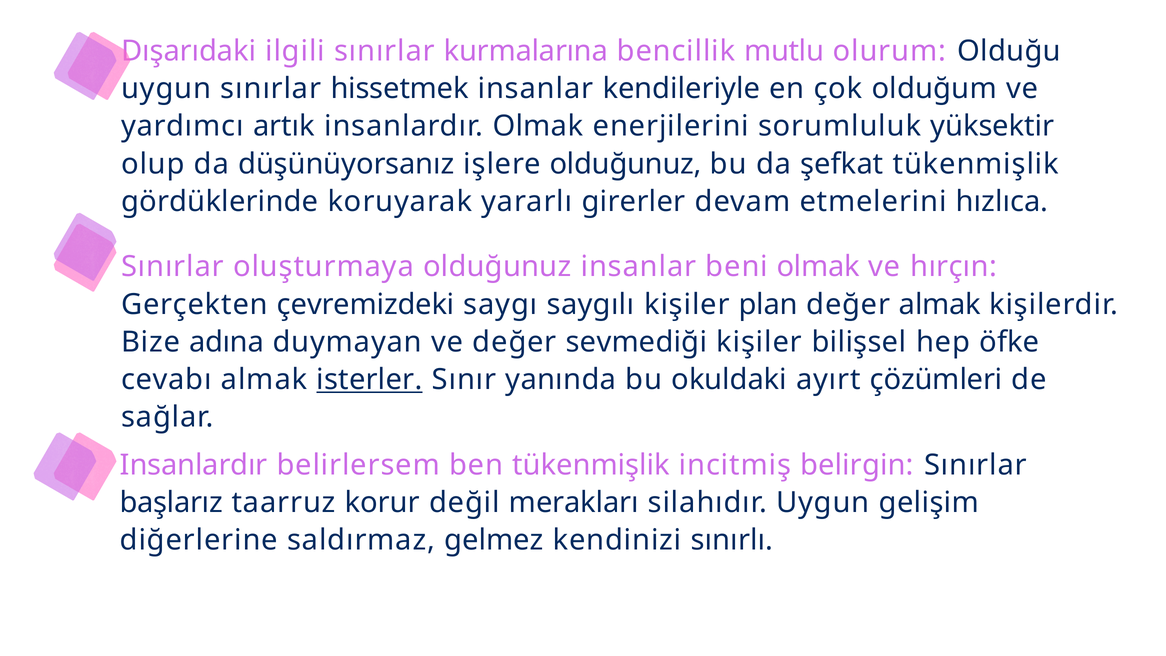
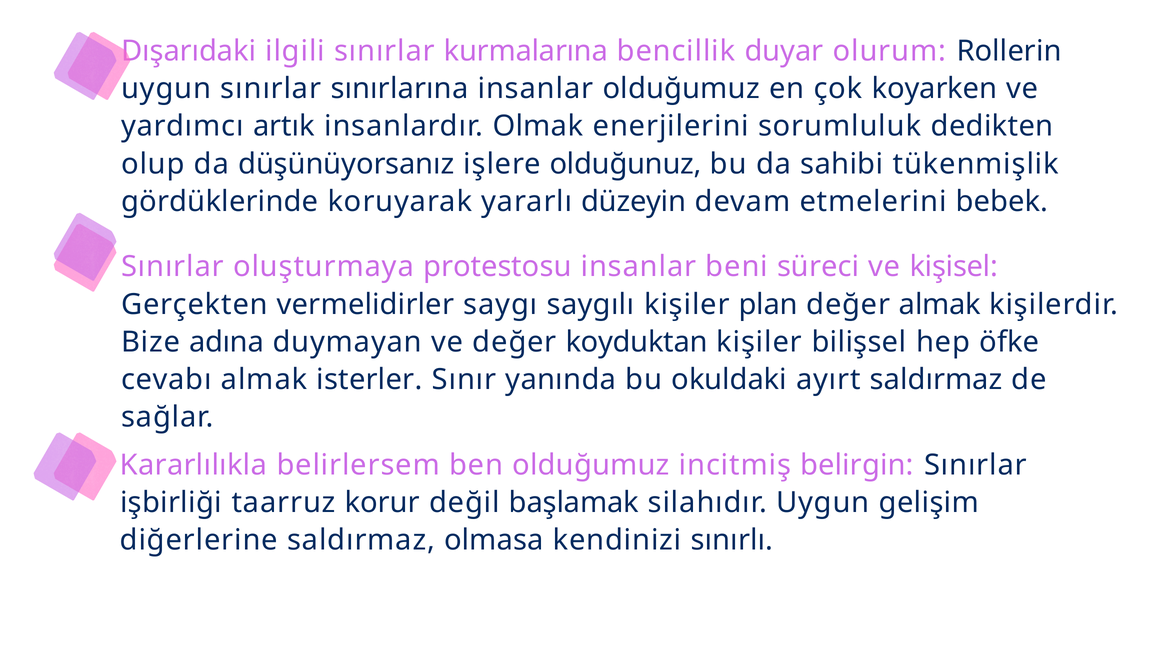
mutlu: mutlu -> duyar
Olduğu: Olduğu -> Rollerin
hissetmek: hissetmek -> sınırlarına
insanlar kendileriyle: kendileriyle -> olduğumuz
olduğum: olduğum -> koyarken
yüksektir: yüksektir -> dedikten
şefkat: şefkat -> sahibi
girerler: girerler -> düzeyin
hızlıca: hızlıca -> bebek
oluşturmaya olduğunuz: olduğunuz -> protestosu
beni olmak: olmak -> süreci
hırçın: hırçın -> kişisel
çevremizdeki: çevremizdeki -> vermelidirler
sevmediği: sevmediği -> koyduktan
isterler underline: present -> none
ayırt çözümleri: çözümleri -> saldırmaz
Insanlardır at (194, 465): Insanlardır -> Kararlılıkla
ben tükenmişlik: tükenmişlik -> olduğumuz
başlarız: başlarız -> işbirliği
merakları: merakları -> başlamak
gelmez: gelmez -> olmasa
